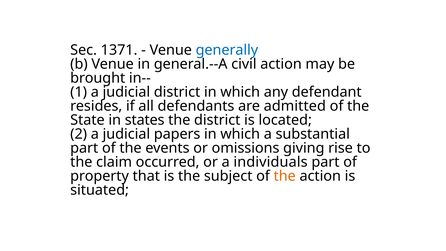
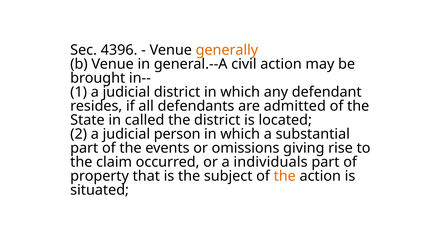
1371: 1371 -> 4396
generally colour: blue -> orange
states: states -> called
papers: papers -> person
